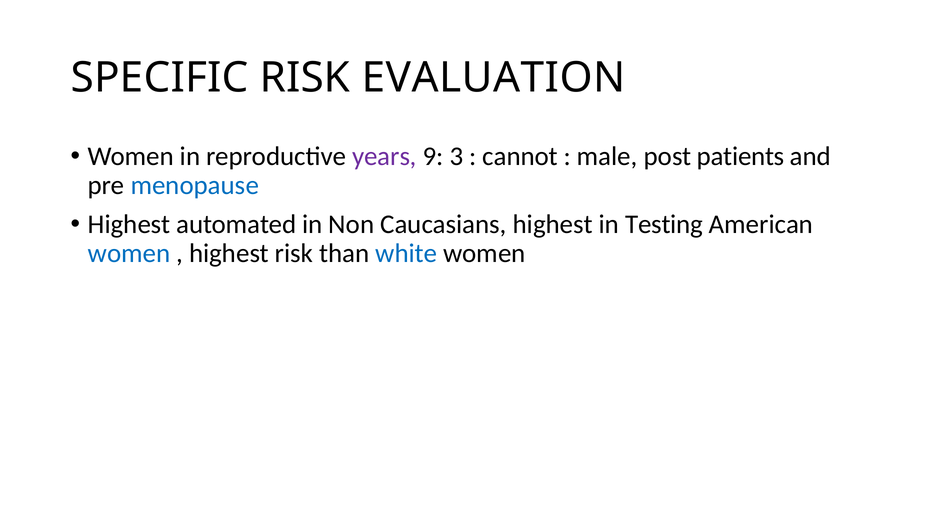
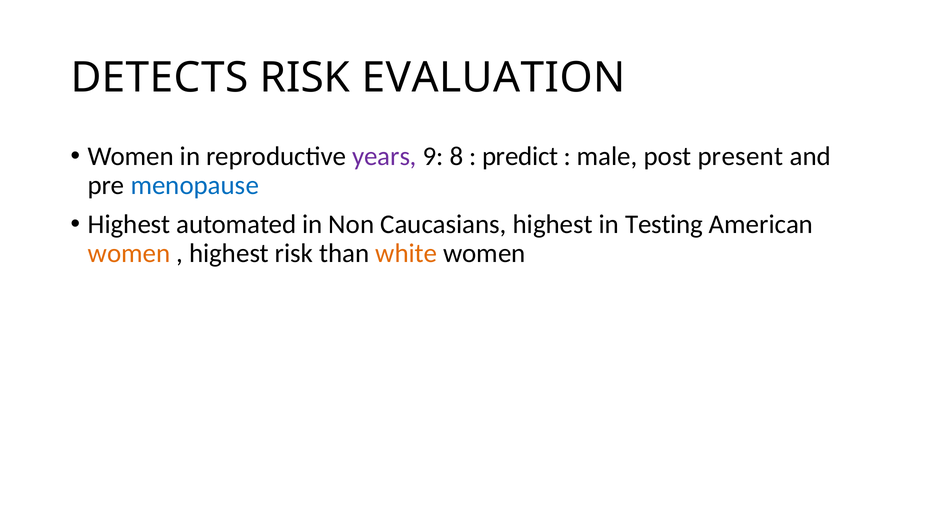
SPECIFIC: SPECIFIC -> DETECTS
3: 3 -> 8
cannot: cannot -> predict
patients: patients -> present
women at (129, 253) colour: blue -> orange
white colour: blue -> orange
